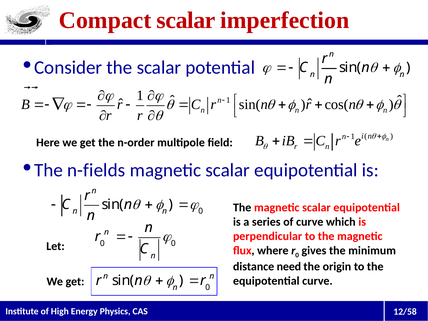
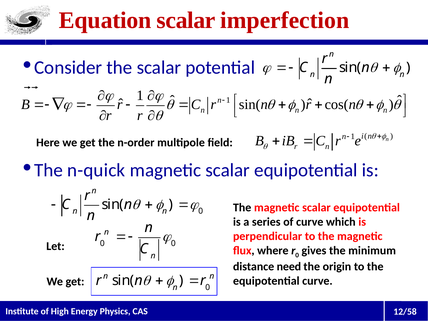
Compact: Compact -> Equation
n-fields: n-fields -> n-quick
